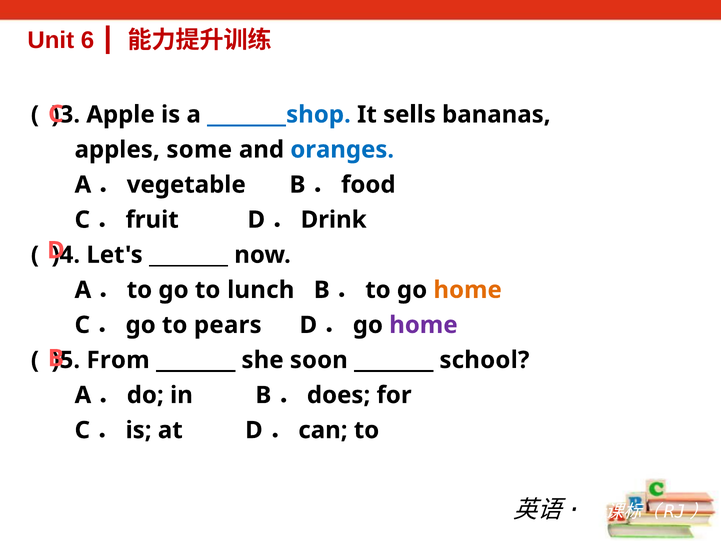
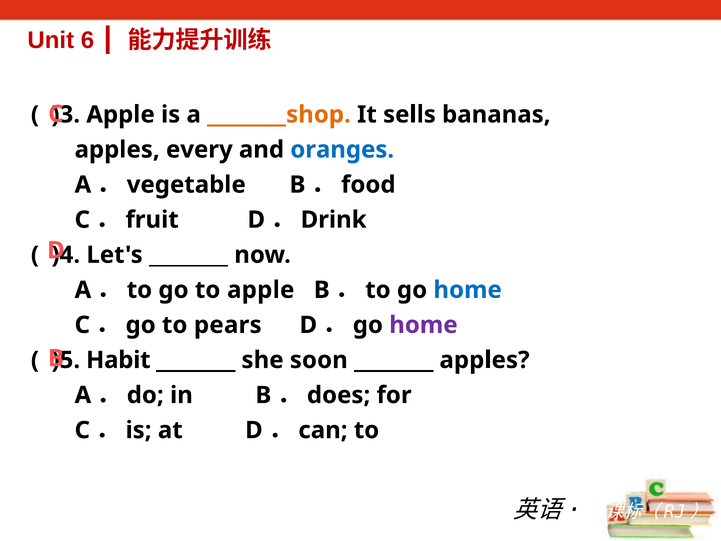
________shop colour: blue -> orange
some: some -> every
to lunch: lunch -> apple
home at (468, 290) colour: orange -> blue
From: From -> Habit
school at (484, 360): school -> apples
